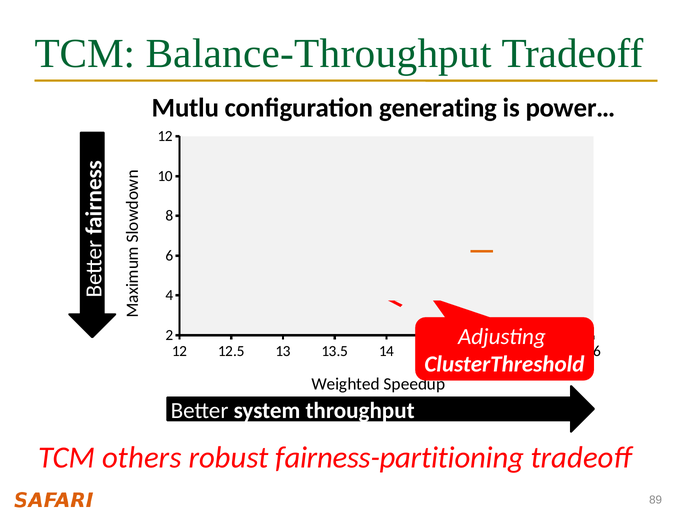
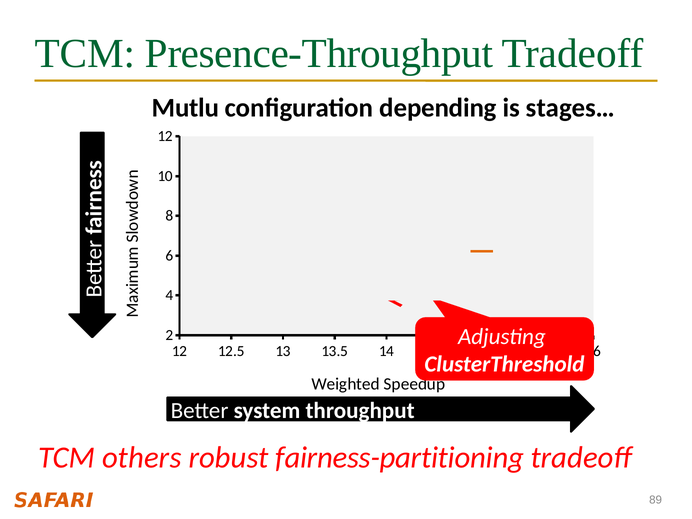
Balance-Throughput: Balance-Throughput -> Presence-Throughput
generating: generating -> depending
power…: power… -> stages…
